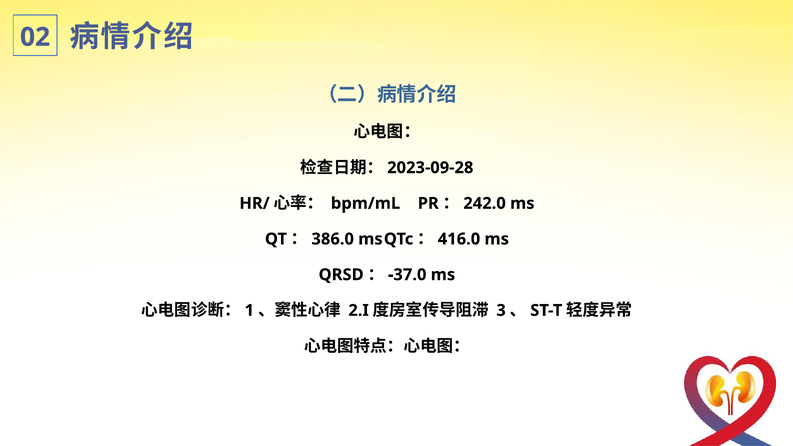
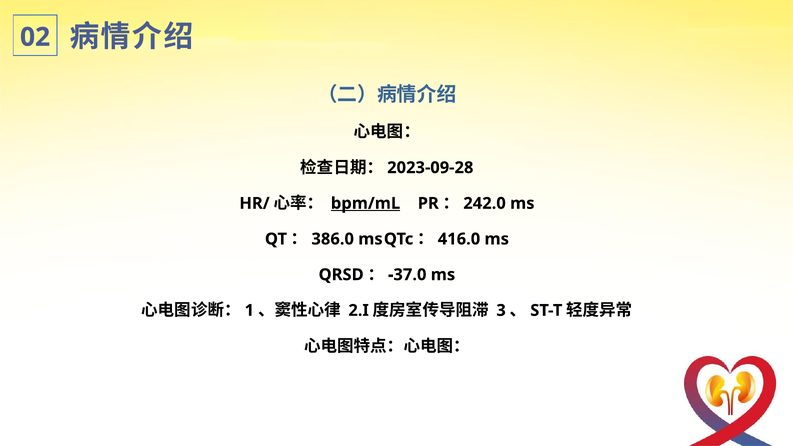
bpm/mL underline: none -> present
